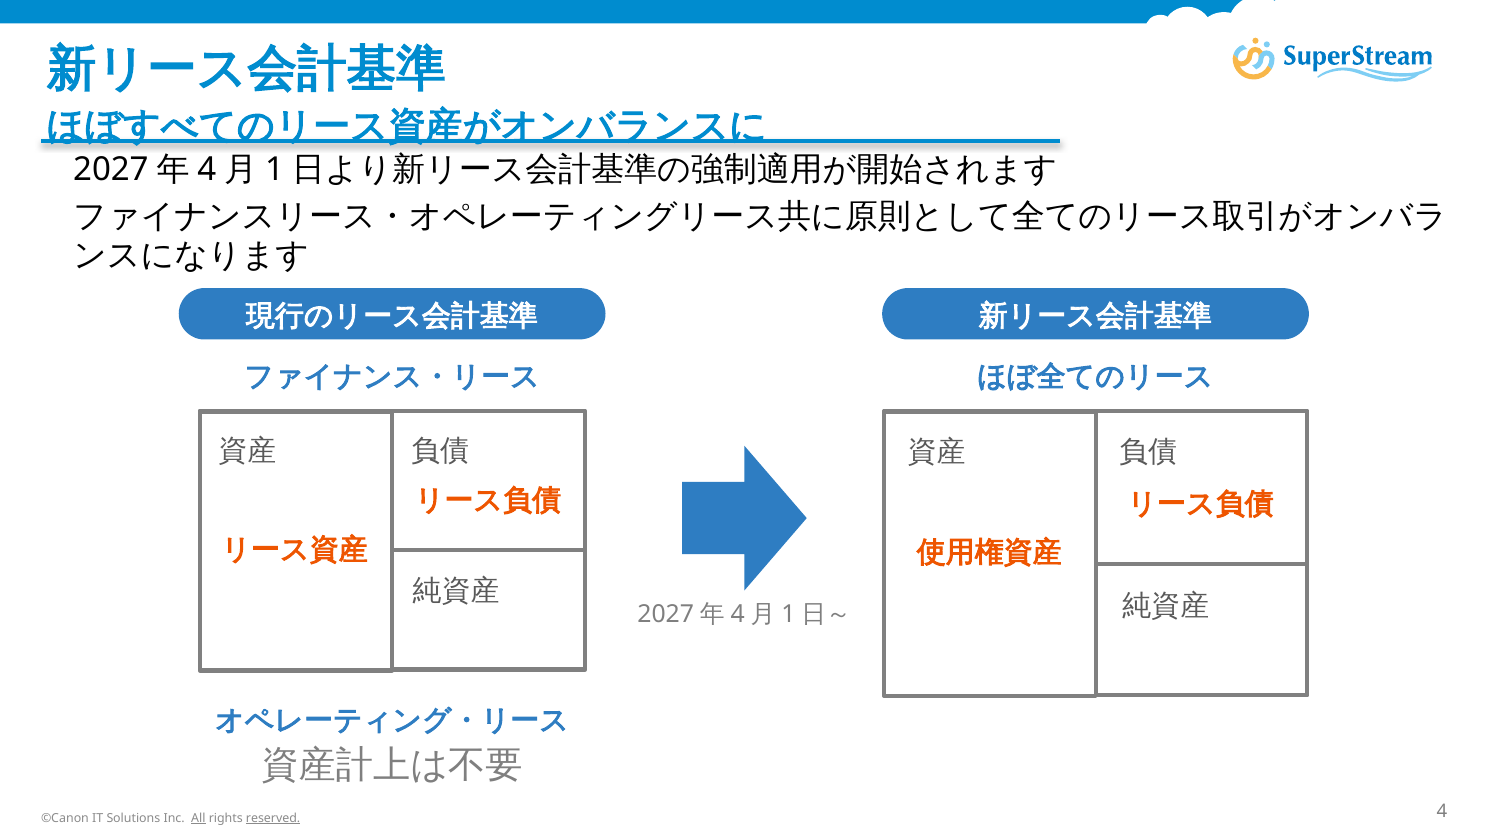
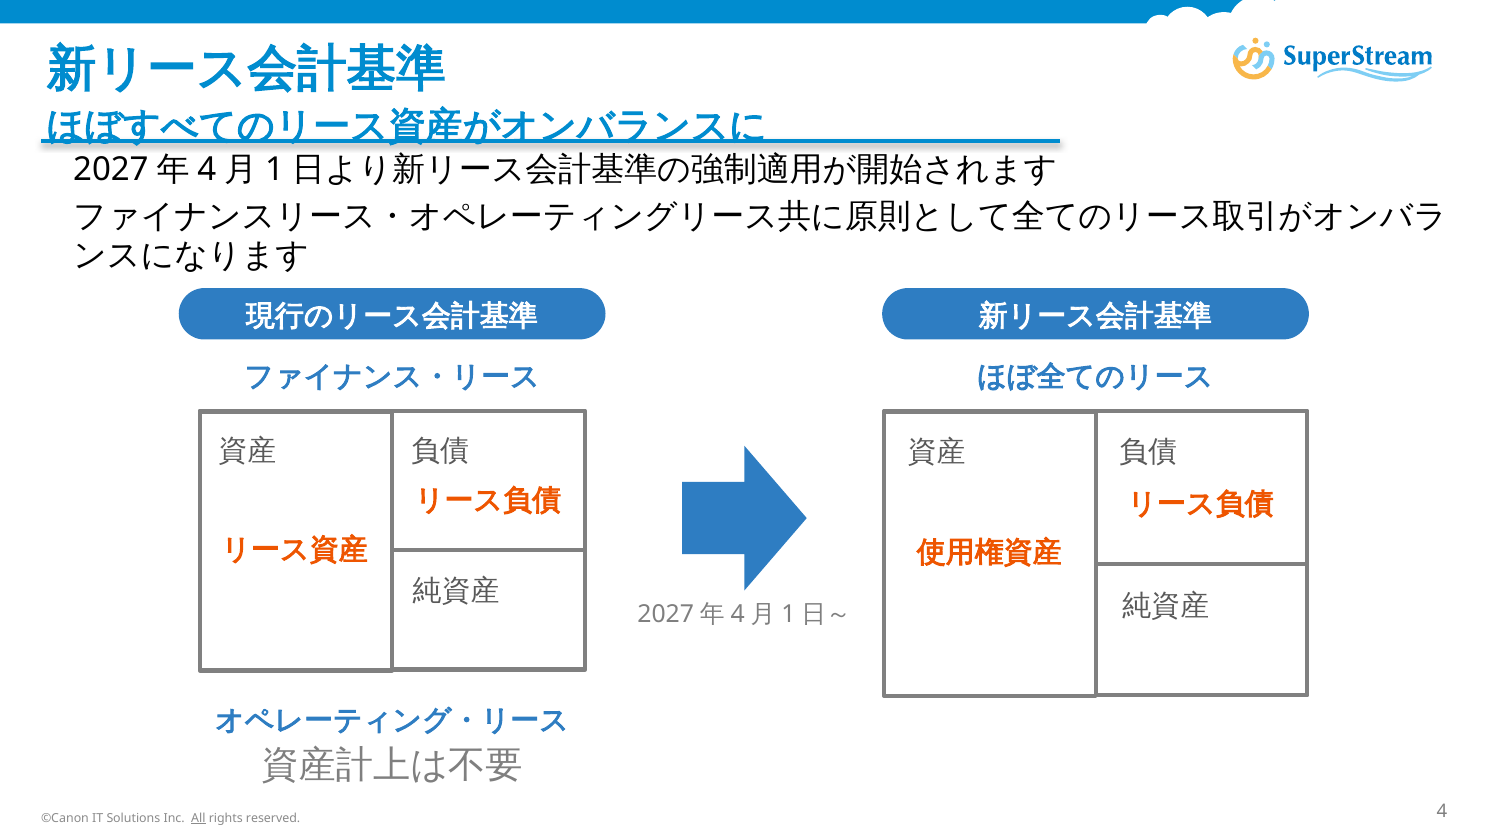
reserved underline: present -> none
